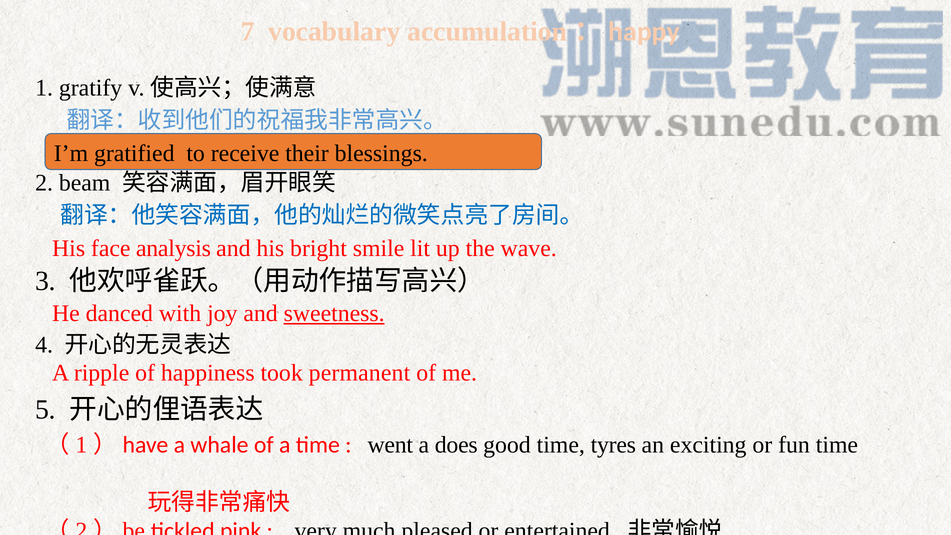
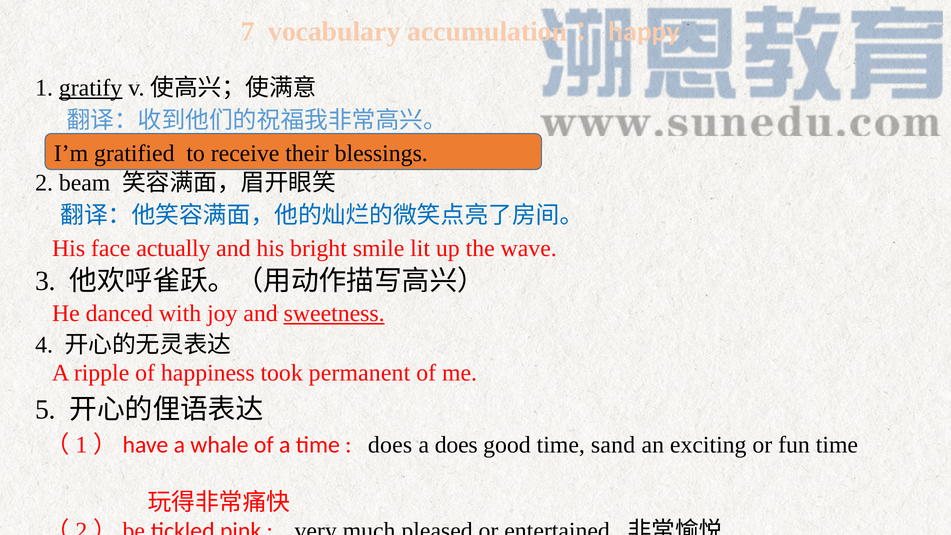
gratify underline: none -> present
analysis: analysis -> actually
went at (390, 445): went -> does
tyres: tyres -> sand
